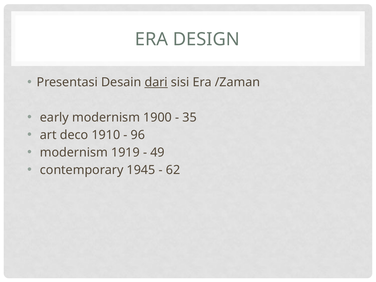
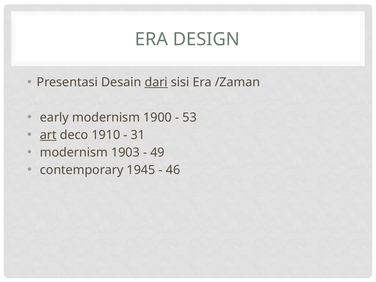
35: 35 -> 53
art underline: none -> present
96: 96 -> 31
1919: 1919 -> 1903
62: 62 -> 46
